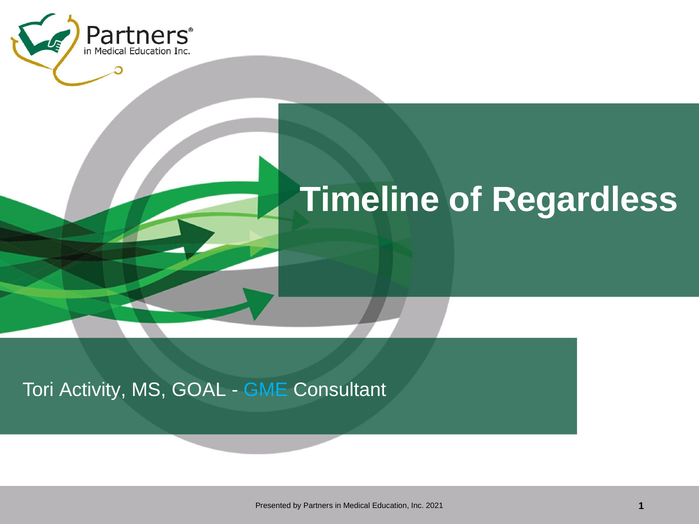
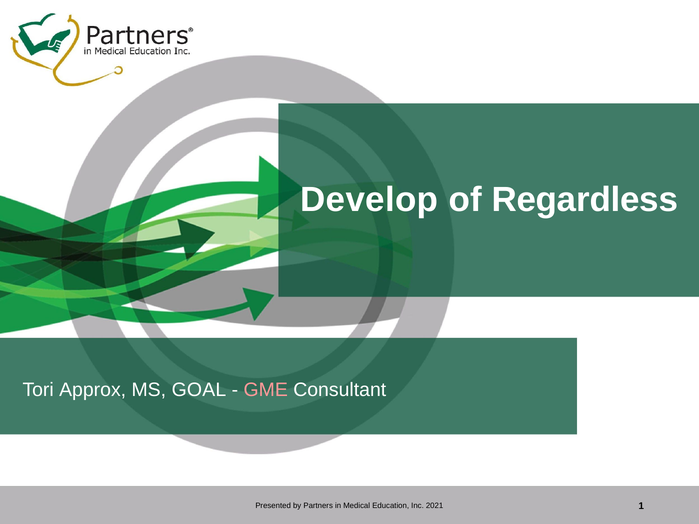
Timeline: Timeline -> Develop
Activity: Activity -> Approx
GME colour: light blue -> pink
